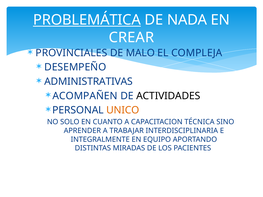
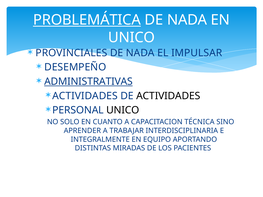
CREAR at (131, 38): CREAR -> UNICO
MALO at (140, 53): MALO -> NADA
COMPLEJA: COMPLEJA -> IMPULSAR
ADMINISTRATIVAS underline: none -> present
ACOMPAÑEN at (85, 96): ACOMPAÑEN -> ACTIVIDADES
UNICO at (123, 110) colour: orange -> black
